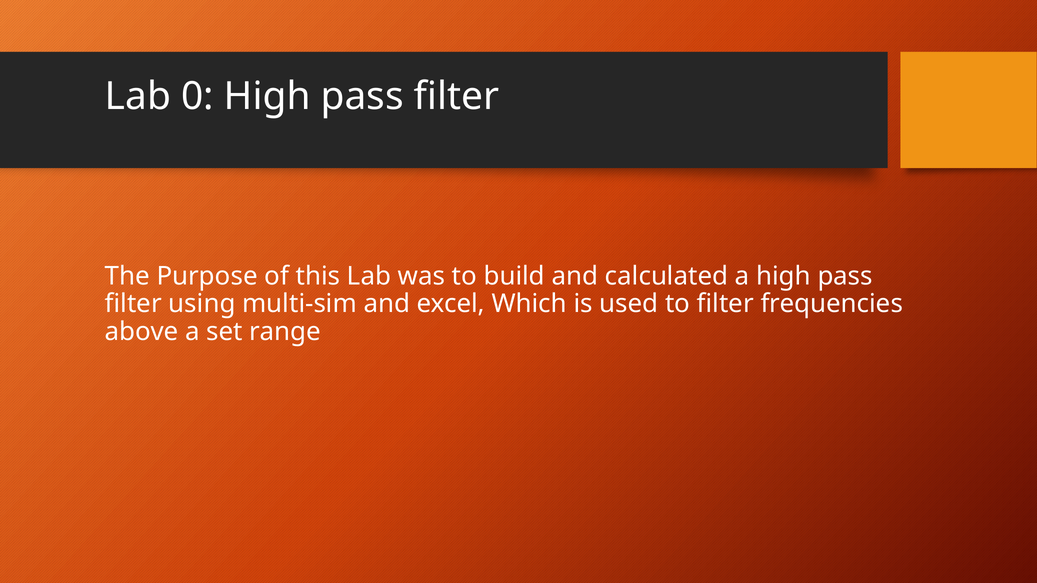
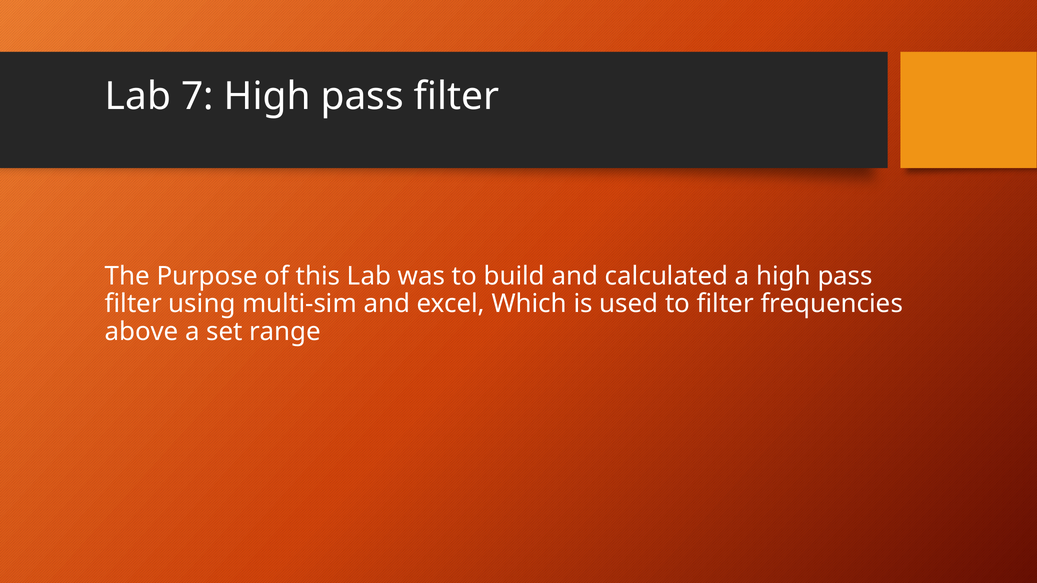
0: 0 -> 7
